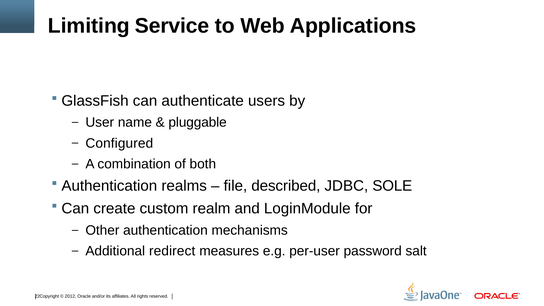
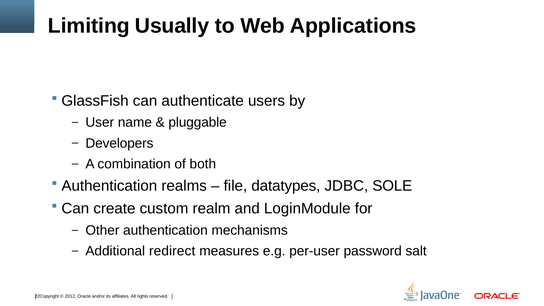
Service: Service -> Usually
Configured: Configured -> Developers
described: described -> datatypes
